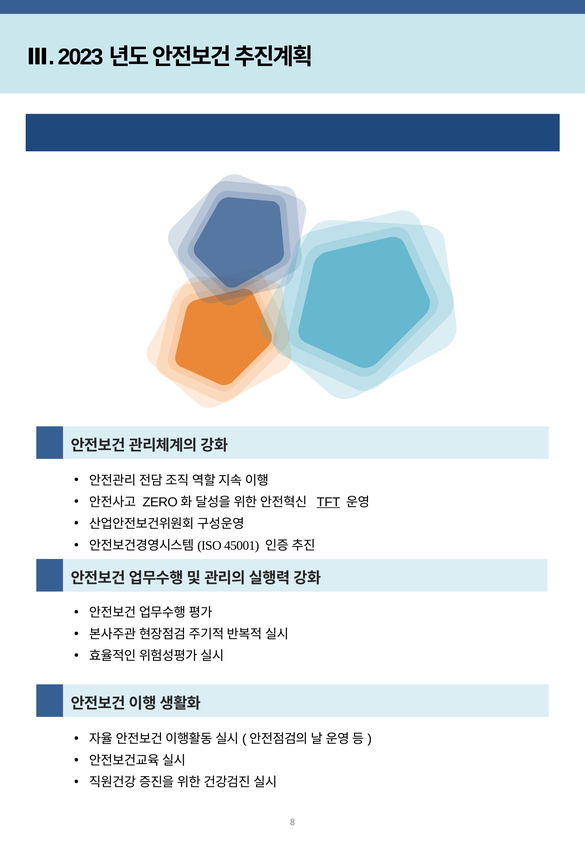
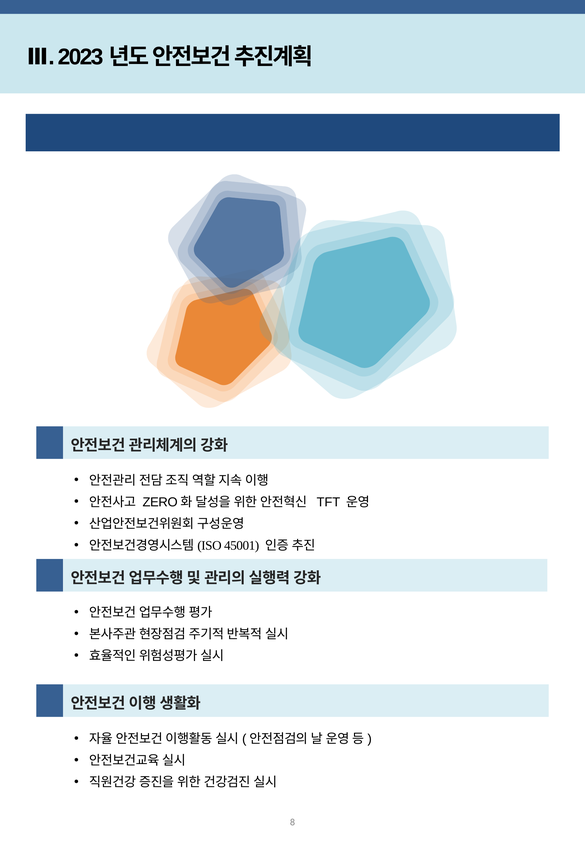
TFT underline: present -> none
